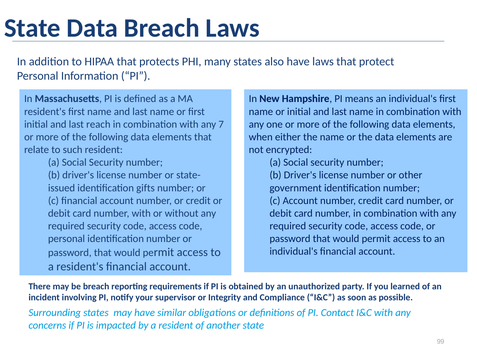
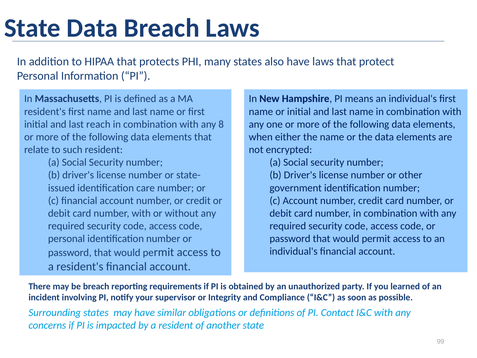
7: 7 -> 8
gifts: gifts -> care
